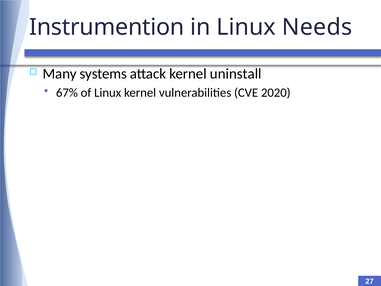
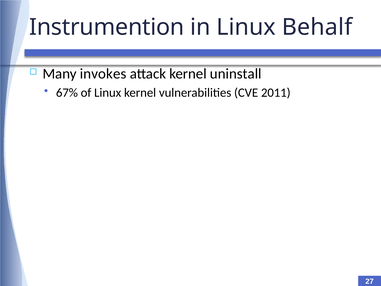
Needs: Needs -> Behalf
systems: systems -> invokes
2020: 2020 -> 2011
